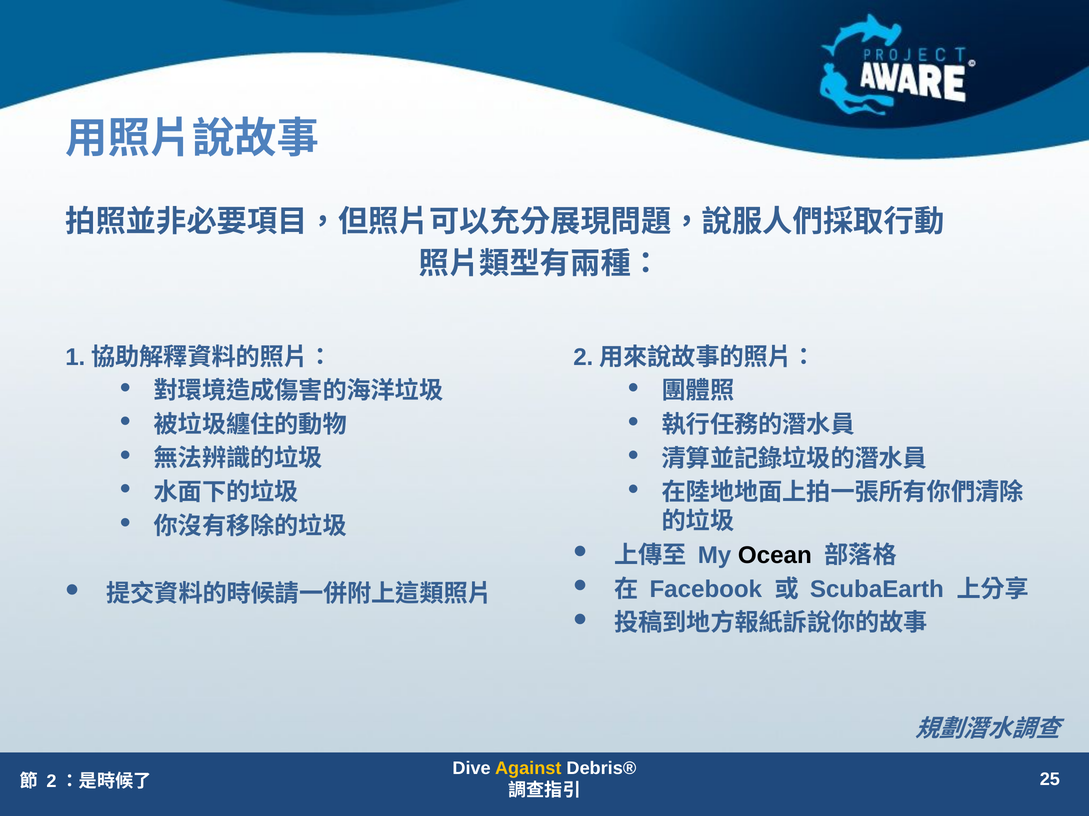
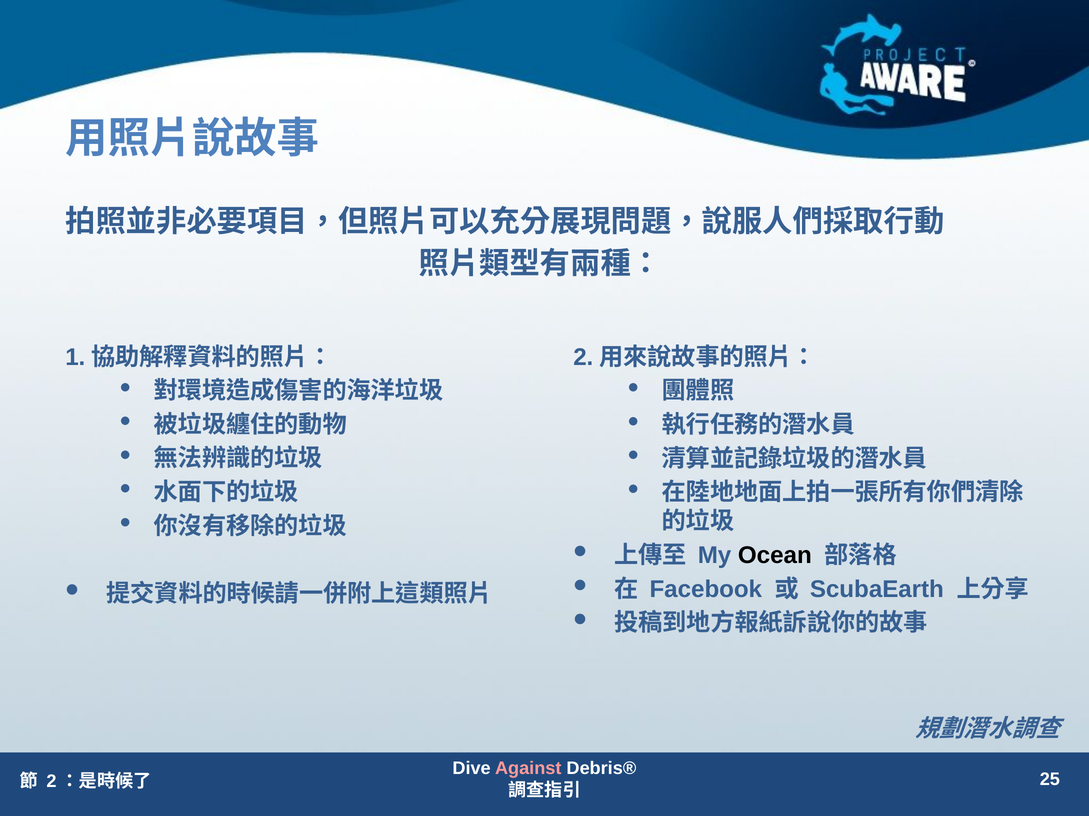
Against colour: yellow -> pink
